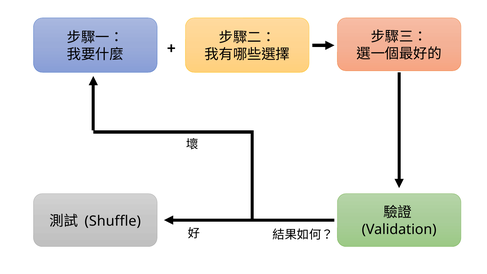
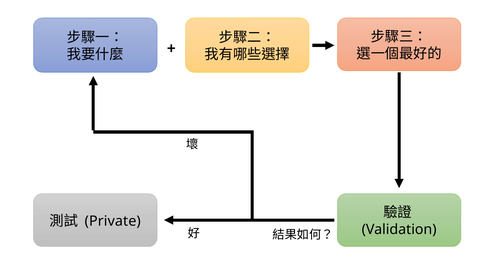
Shuffle: Shuffle -> Private
